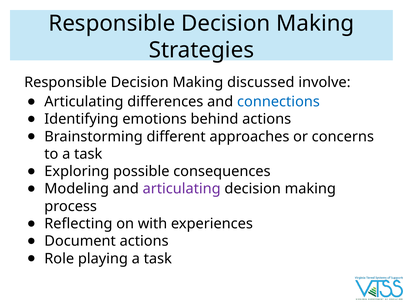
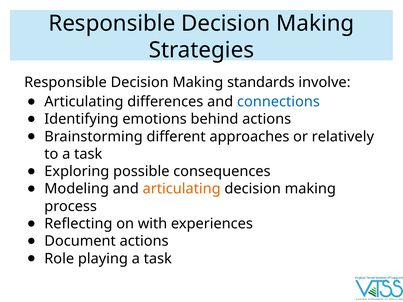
discussed: discussed -> standards
concerns: concerns -> relatively
articulating at (182, 189) colour: purple -> orange
